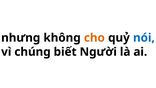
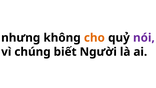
nói colour: blue -> purple
